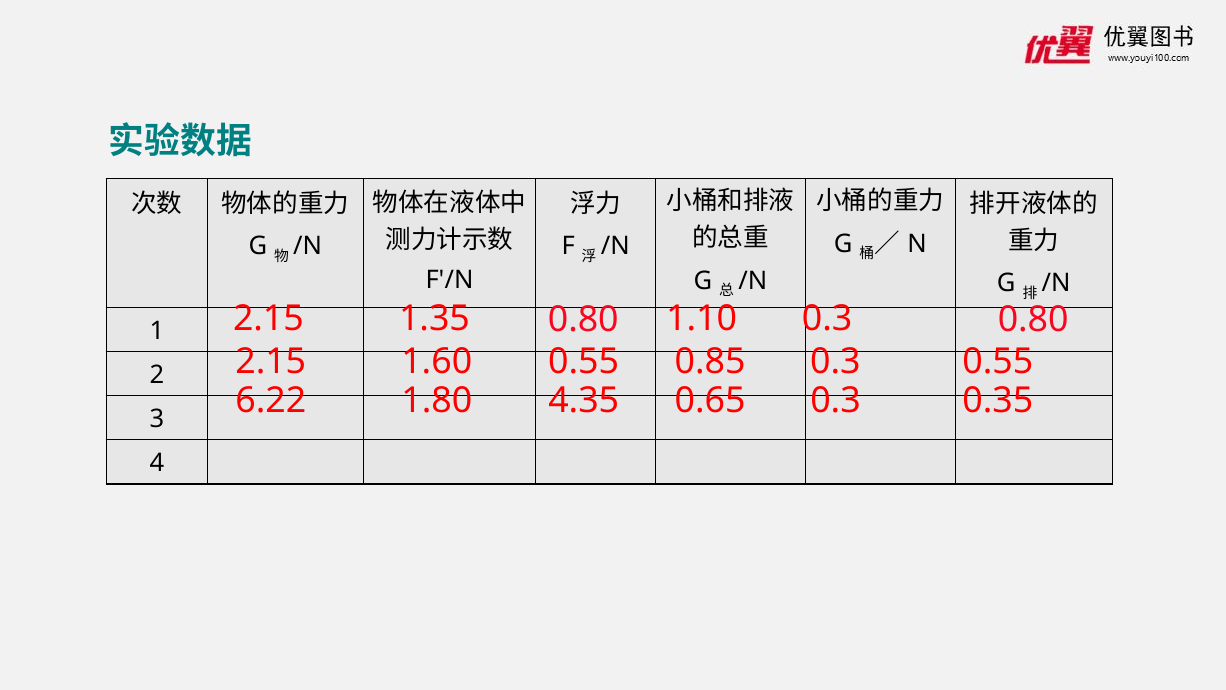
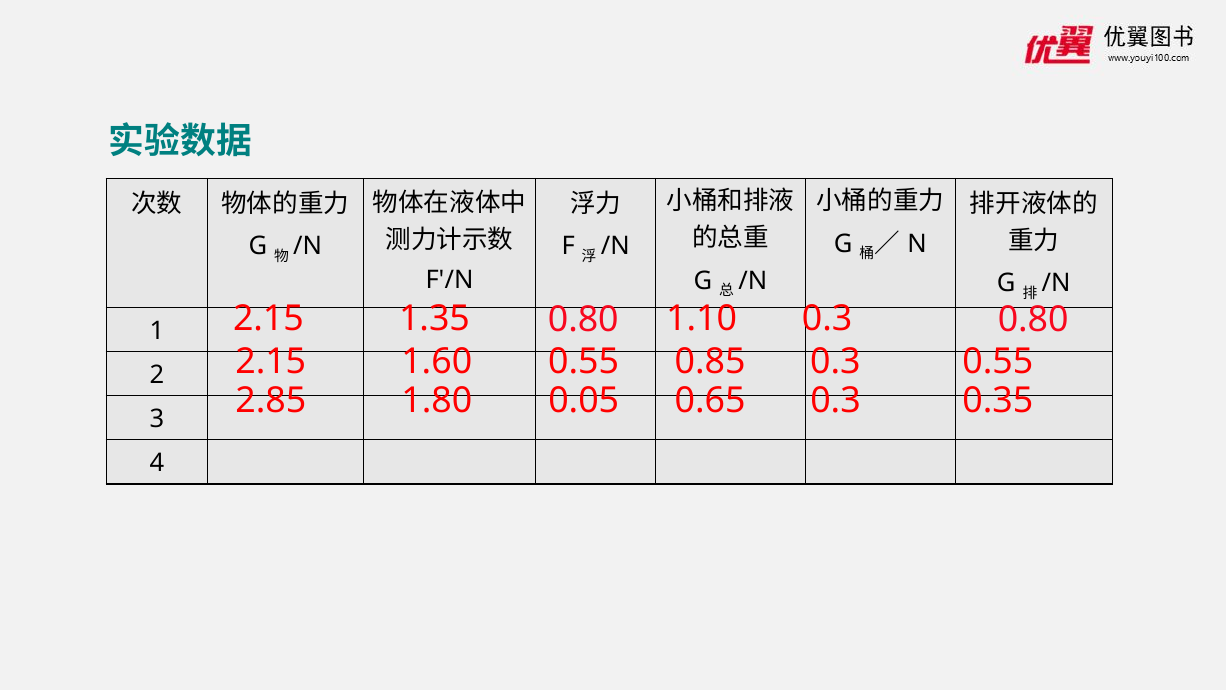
6.22: 6.22 -> 2.85
4.35: 4.35 -> 0.05
